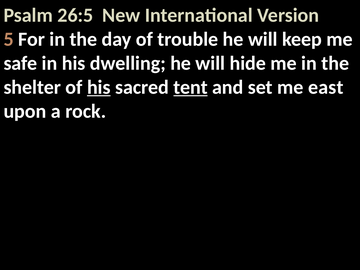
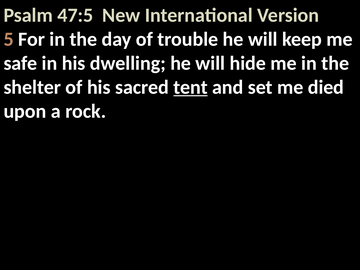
26:5: 26:5 -> 47:5
his at (99, 87) underline: present -> none
east: east -> died
